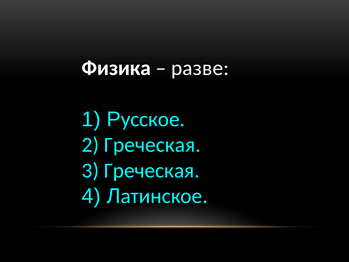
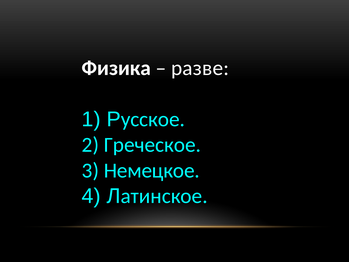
Греческая at (152, 145): Греческая -> Греческое
Греческая at (152, 170): Греческая -> Немецкое
